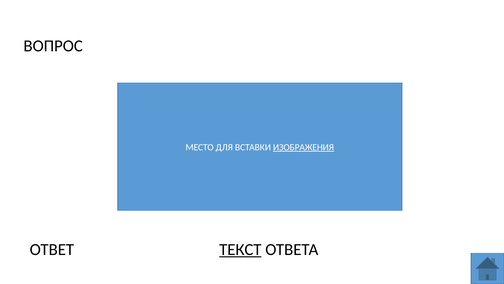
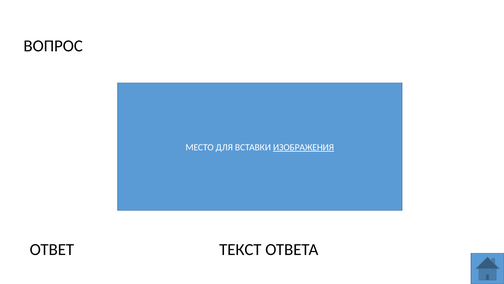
ТЕКСТ underline: present -> none
